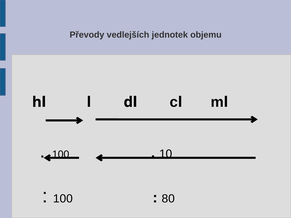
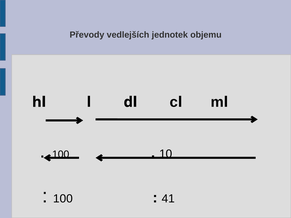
80: 80 -> 41
